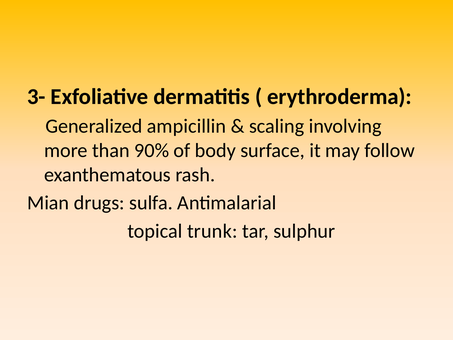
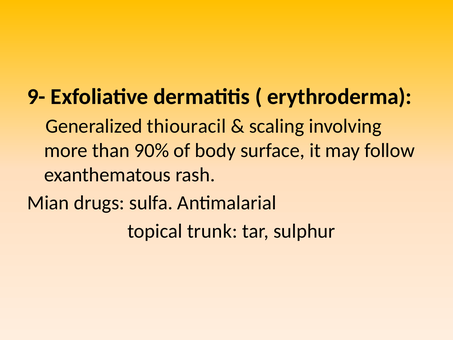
3-: 3- -> 9-
ampicillin: ampicillin -> thiouracil
